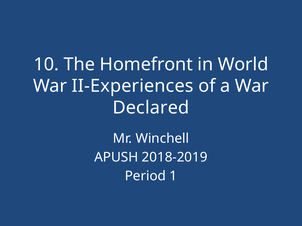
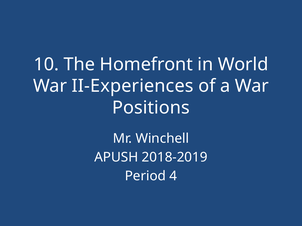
Declared: Declared -> Positions
1: 1 -> 4
